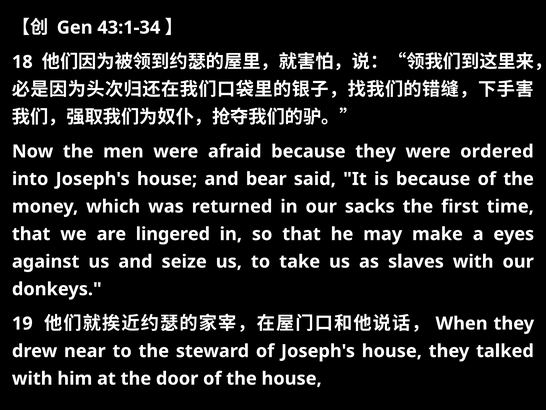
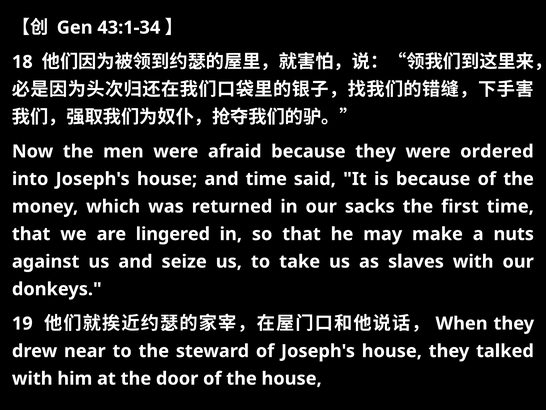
and bear: bear -> time
eyes: eyes -> nuts
